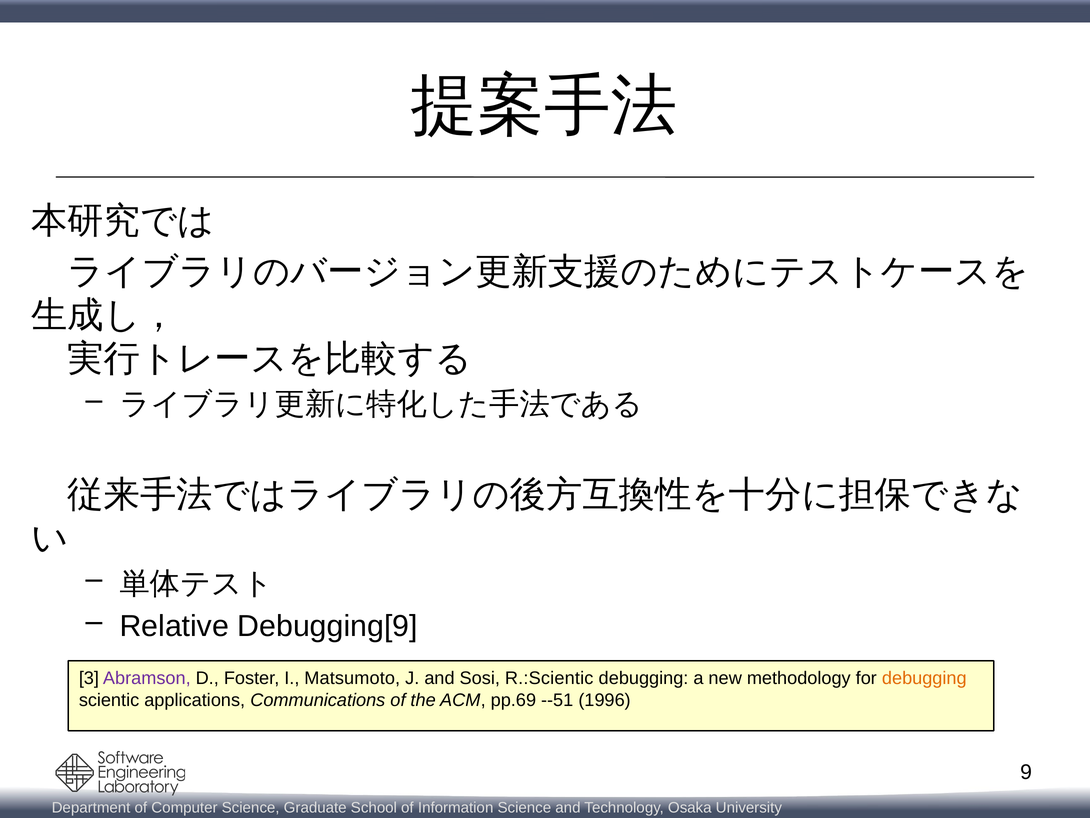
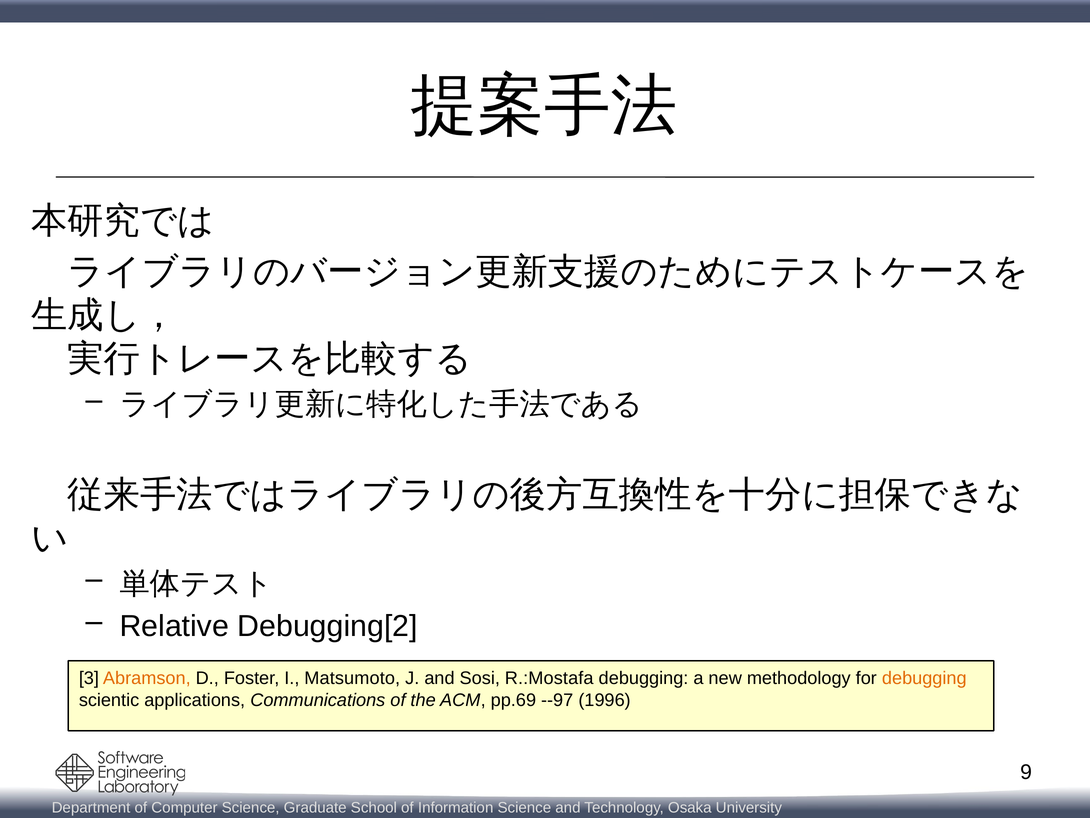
Debugging[9: Debugging[9 -> Debugging[2
Abramson colour: purple -> orange
R.:Scientic: R.:Scientic -> R.:Mostafa
--51: --51 -> --97
